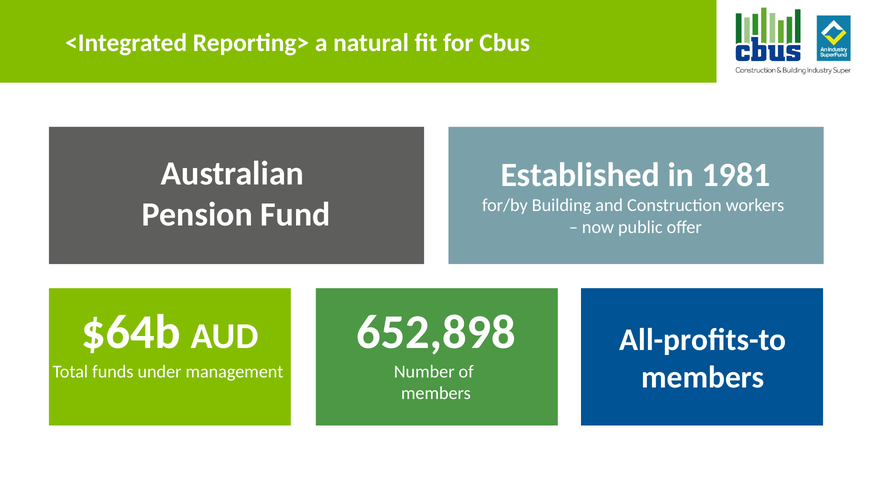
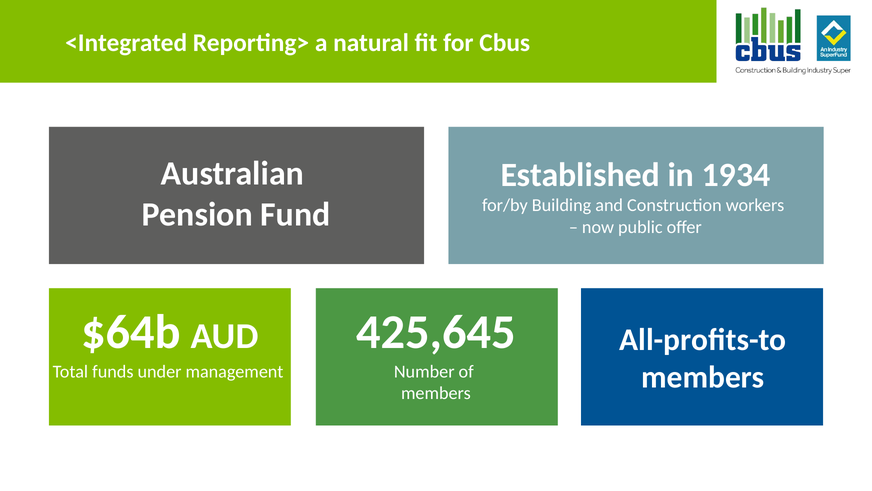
1981: 1981 -> 1934
652,898: 652,898 -> 425,645
